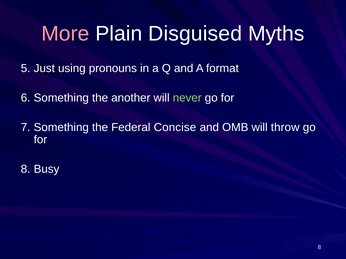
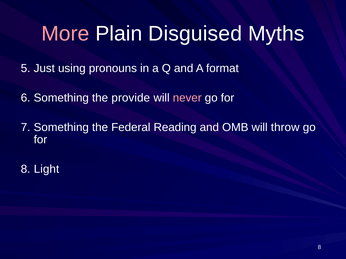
another: another -> provide
never colour: light green -> pink
Concise: Concise -> Reading
Busy: Busy -> Light
